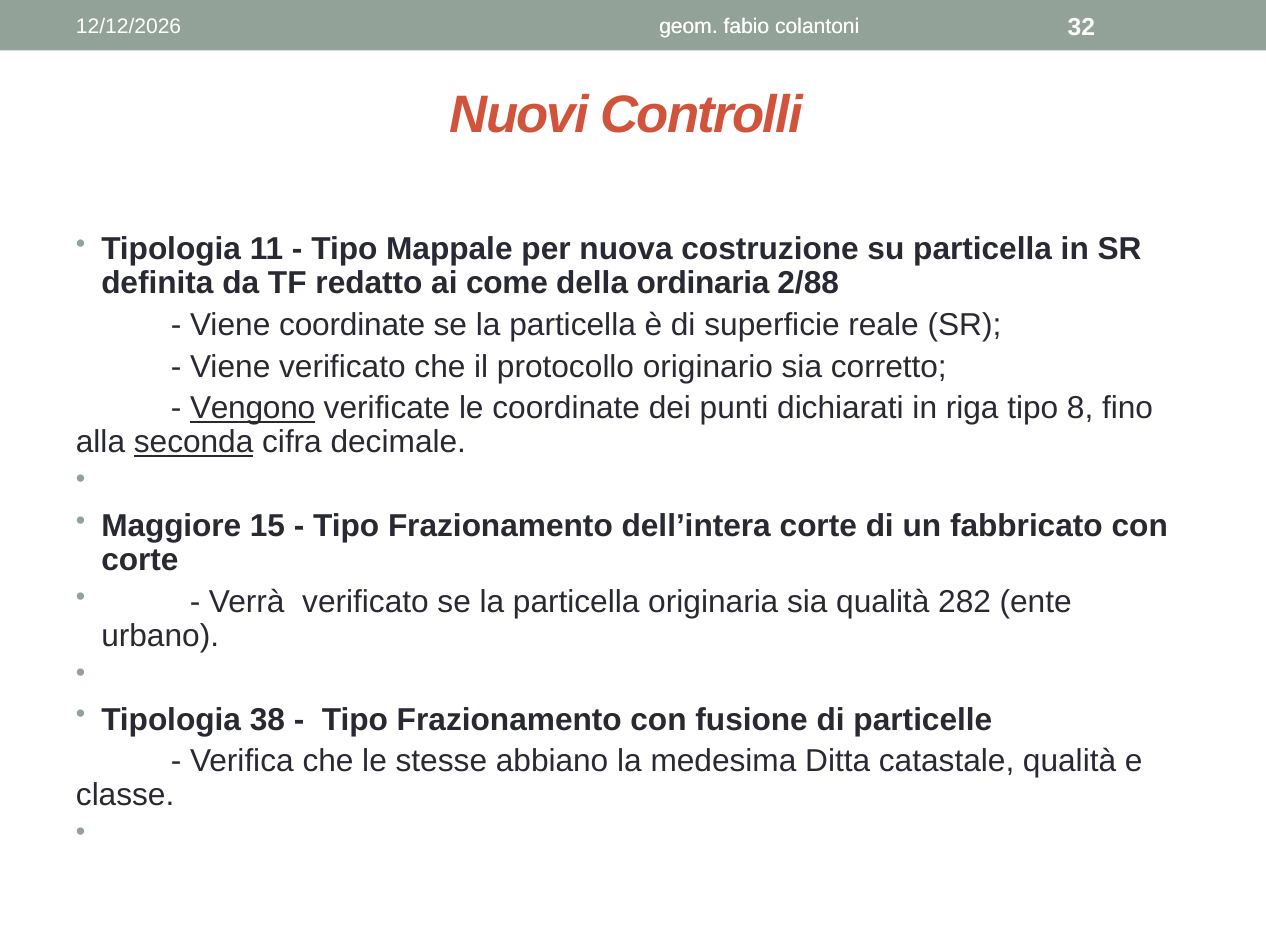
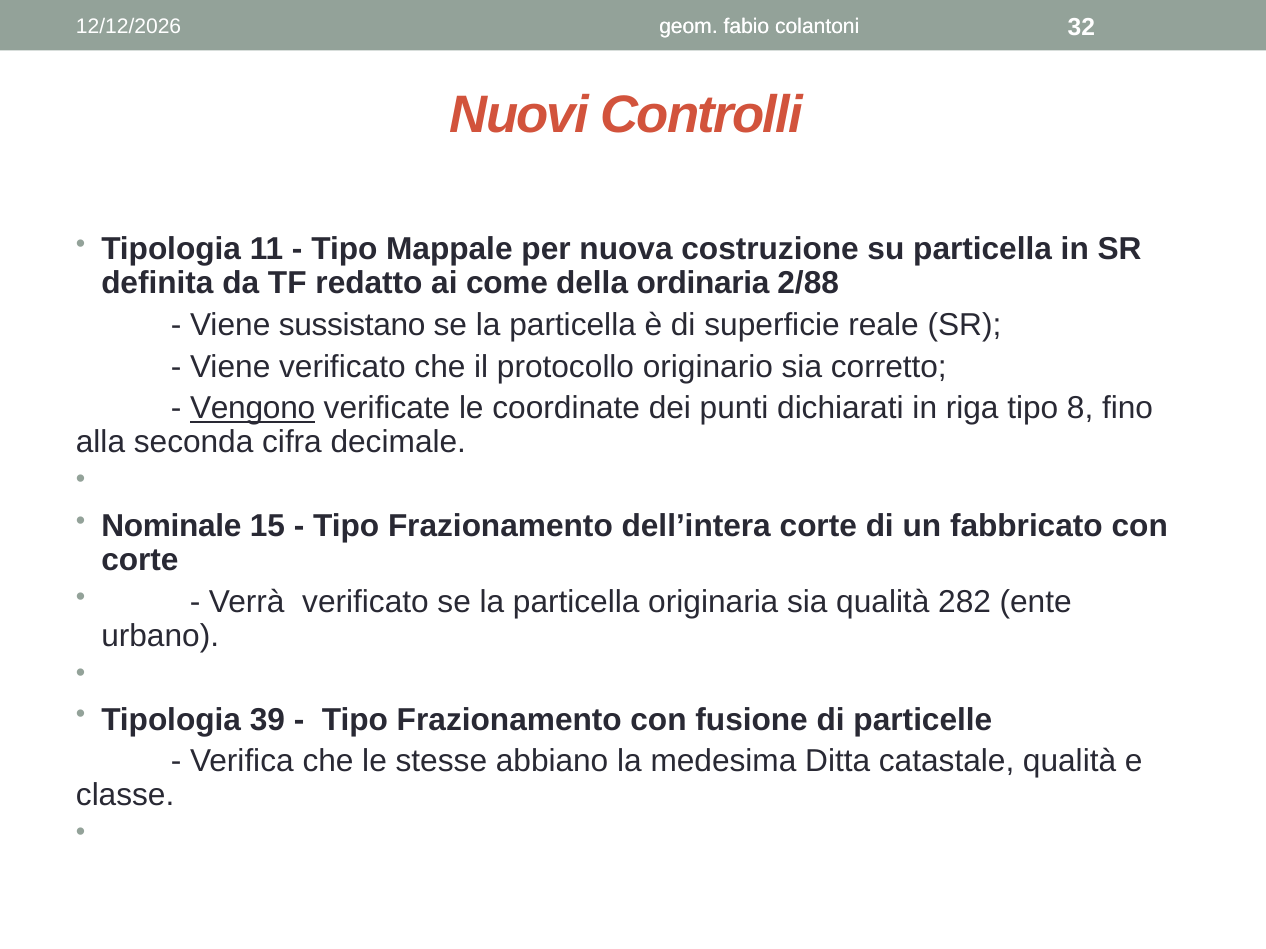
Viene coordinate: coordinate -> sussistano
seconda underline: present -> none
Maggiore: Maggiore -> Nominale
38: 38 -> 39
